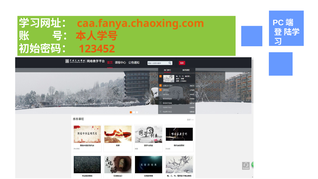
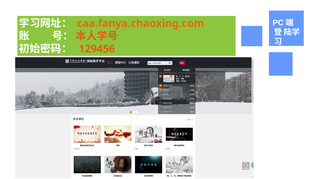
123452: 123452 -> 129456
